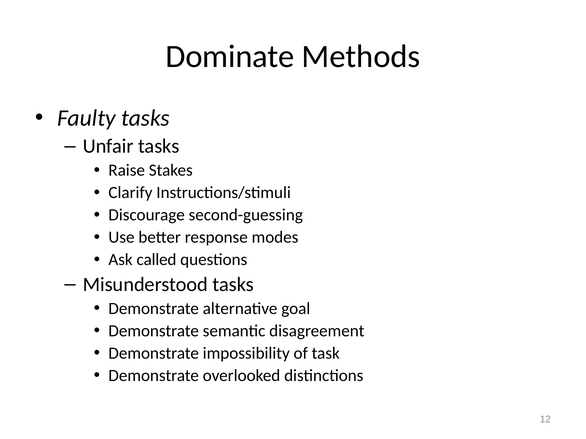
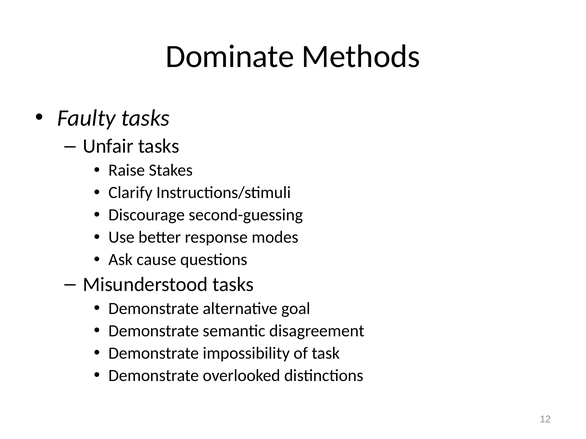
called: called -> cause
